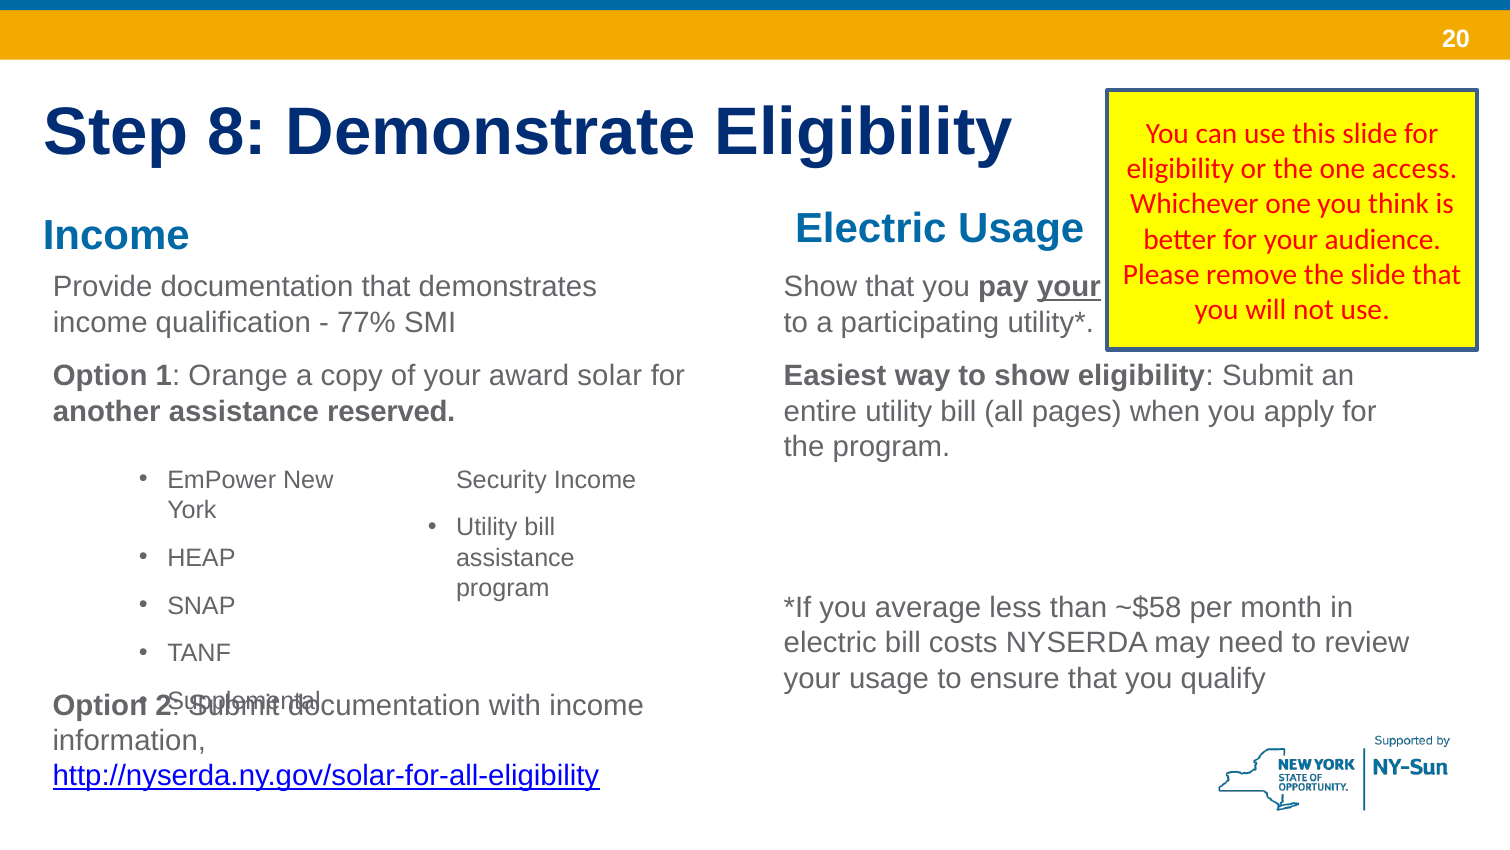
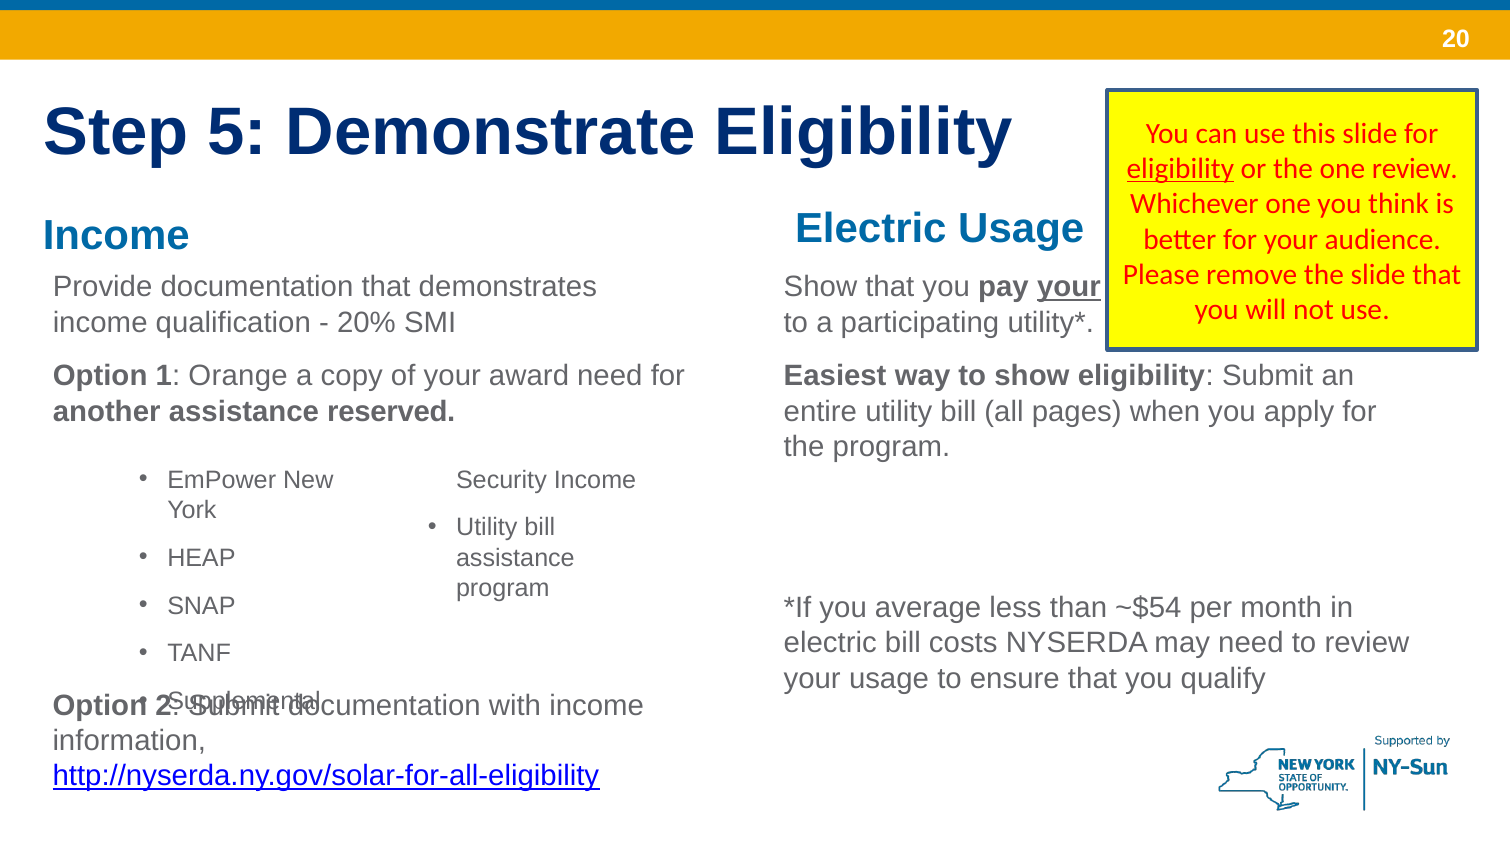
8: 8 -> 5
eligibility at (1180, 169) underline: none -> present
one access: access -> review
77%: 77% -> 20%
award solar: solar -> need
~$58: ~$58 -> ~$54
